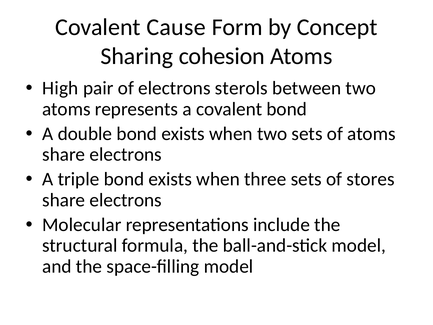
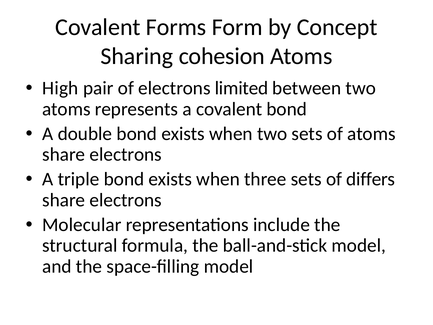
Cause: Cause -> Forms
sterols: sterols -> limited
stores: stores -> differs
